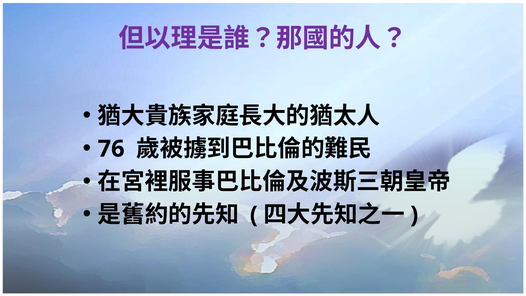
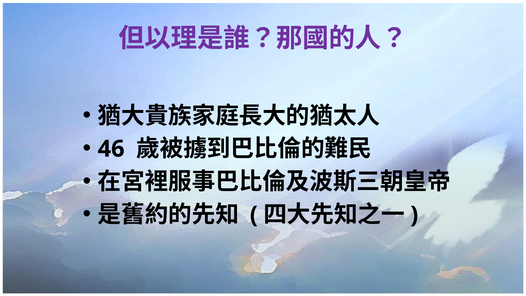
76: 76 -> 46
